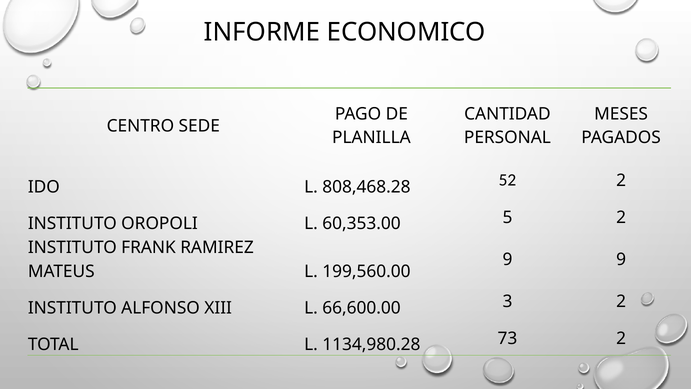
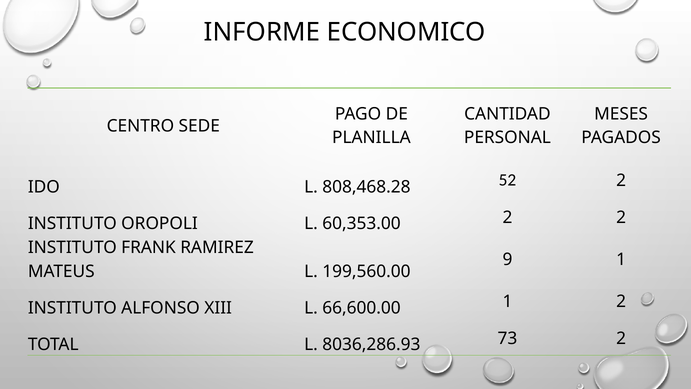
60,353.00 5: 5 -> 2
9 9: 9 -> 1
66,600.00 3: 3 -> 1
1134,980.28: 1134,980.28 -> 8036,286.93
